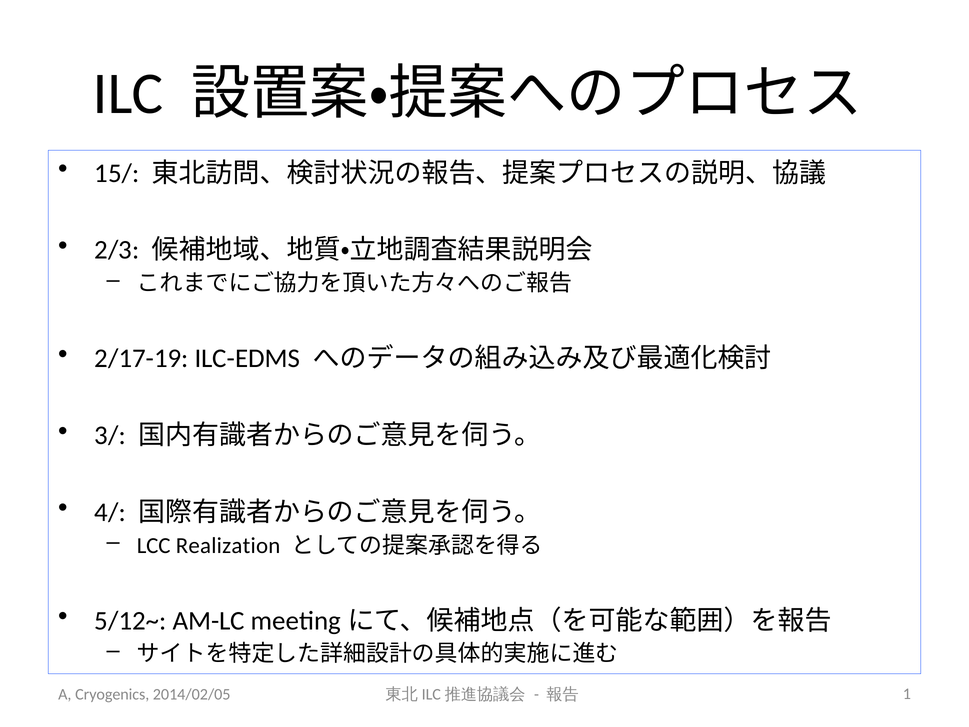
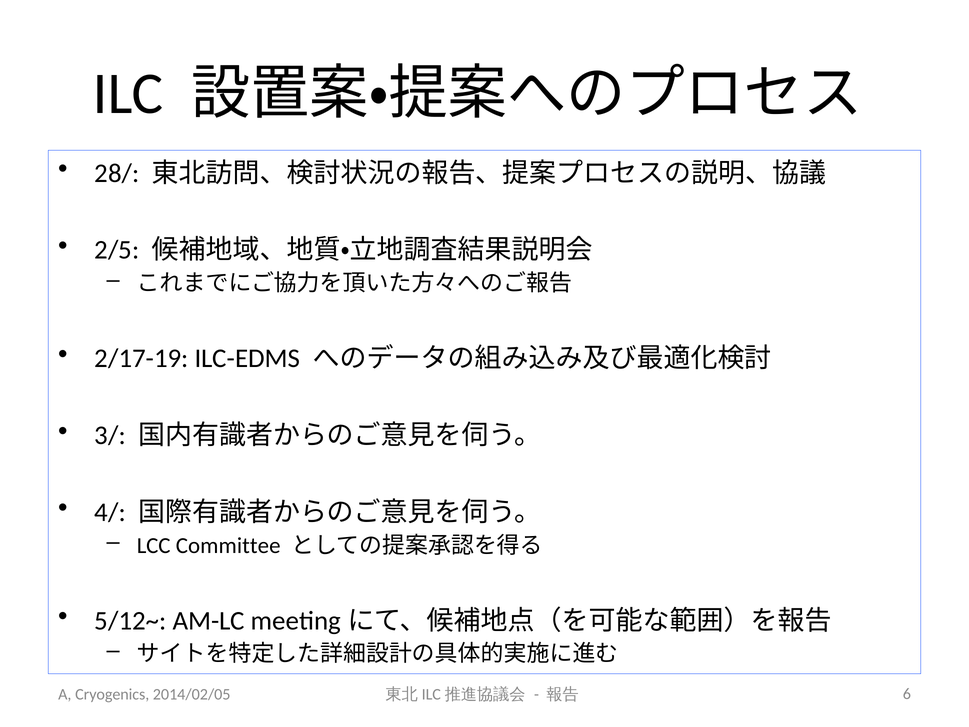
15/: 15/ -> 28/
2/3: 2/3 -> 2/5
Realization: Realization -> Committee
1: 1 -> 6
